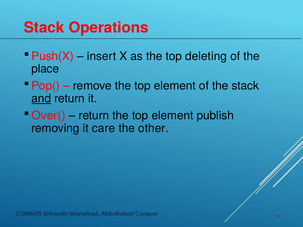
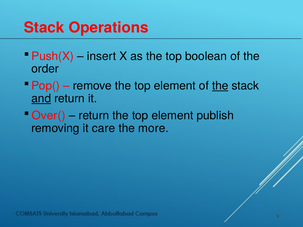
deleting: deleting -> boolean
place: place -> order
the at (220, 86) underline: none -> present
other: other -> more
